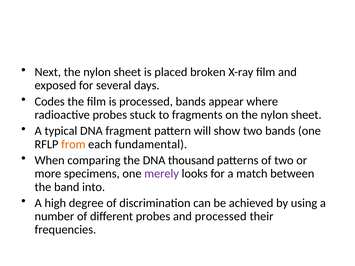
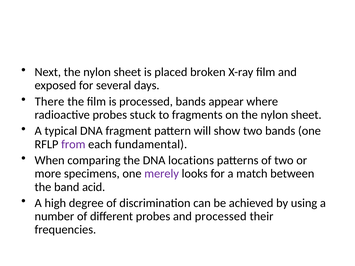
Codes: Codes -> There
from colour: orange -> purple
thousand: thousand -> locations
into: into -> acid
